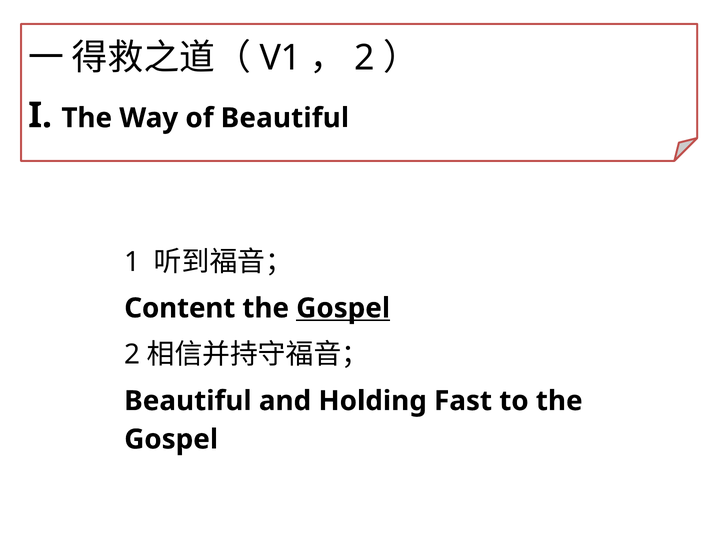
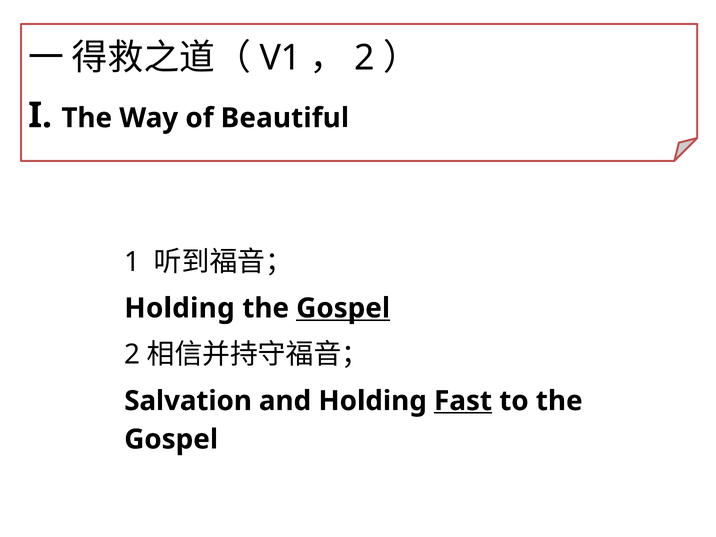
Content at (180, 308): Content -> Holding
Beautiful at (188, 401): Beautiful -> Salvation
Fast underline: none -> present
